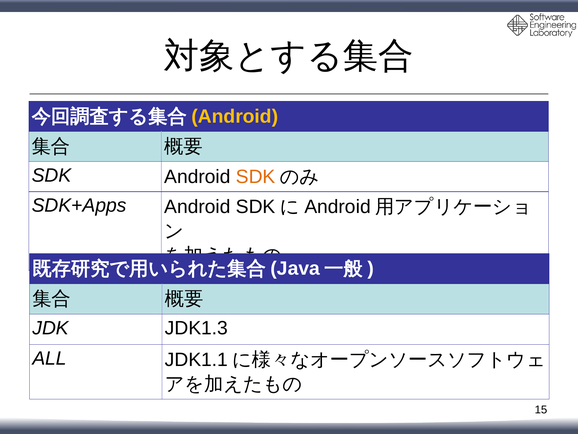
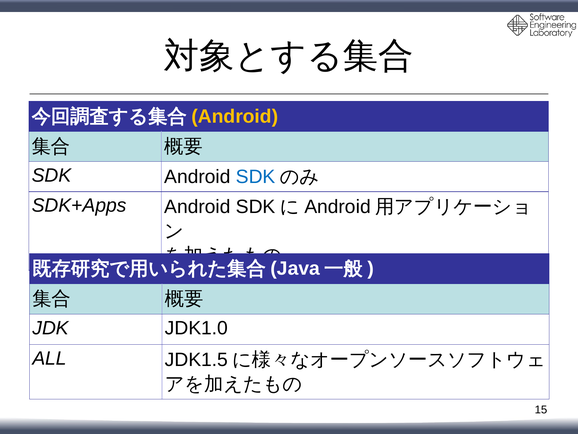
SDK at (256, 176) colour: orange -> blue
JDK1.3: JDK1.3 -> JDK1.0
JDK1.1: JDK1.1 -> JDK1.5
